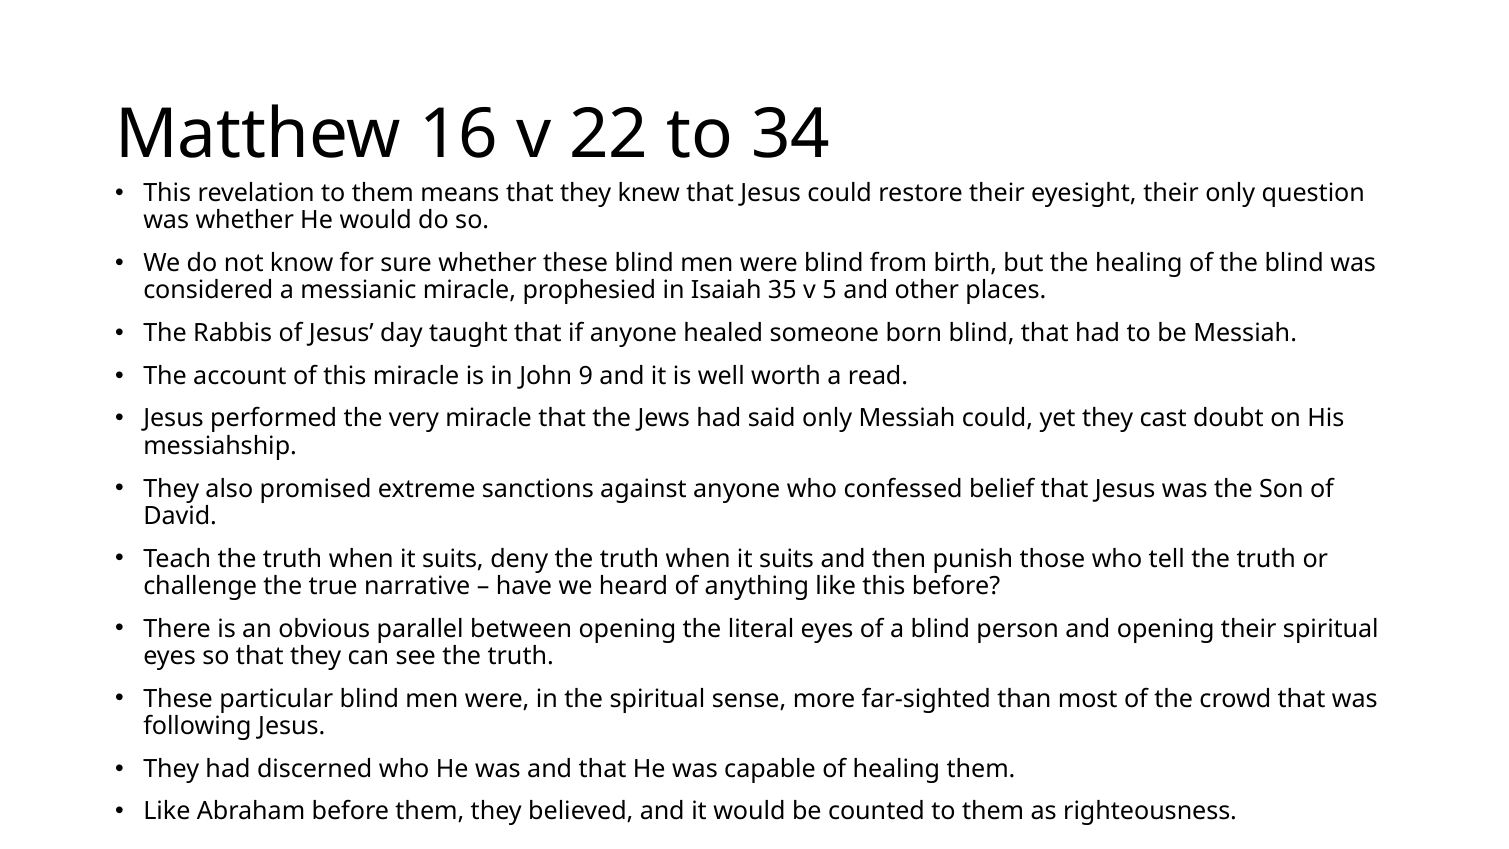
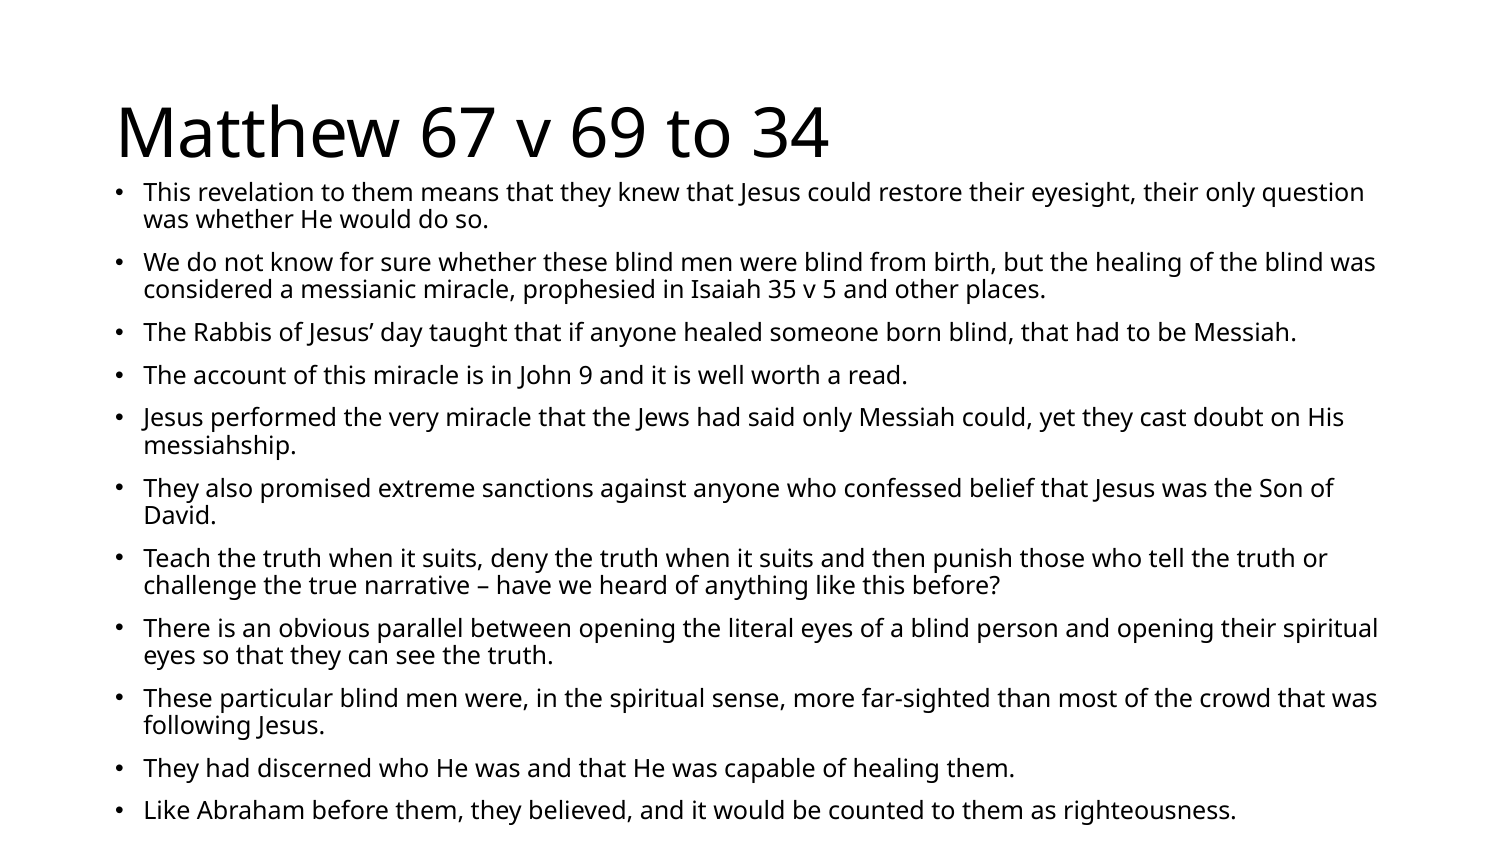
16: 16 -> 67
22: 22 -> 69
